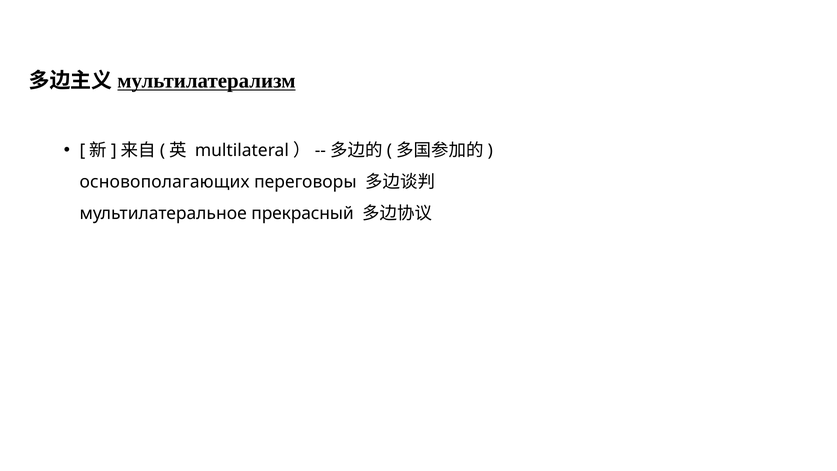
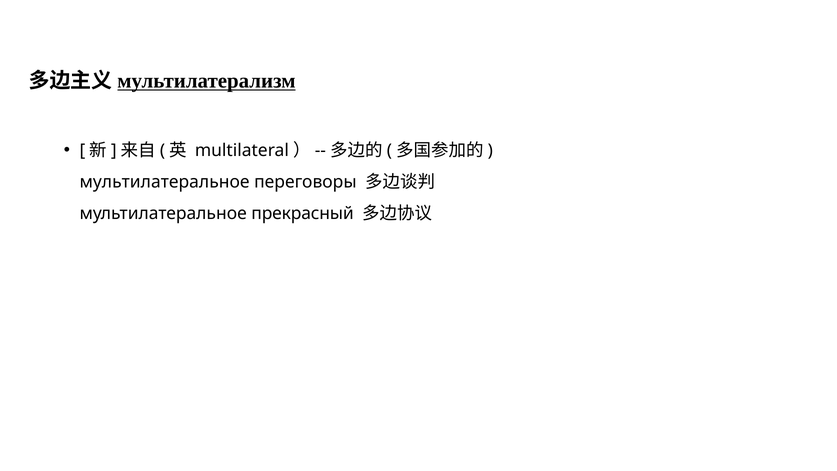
основополагающих at (165, 182): основополагающих -> мультилатеральное
